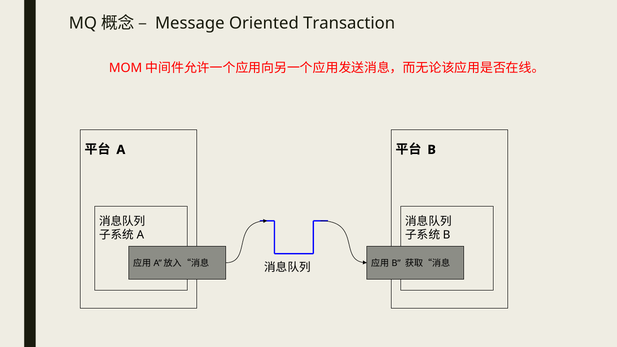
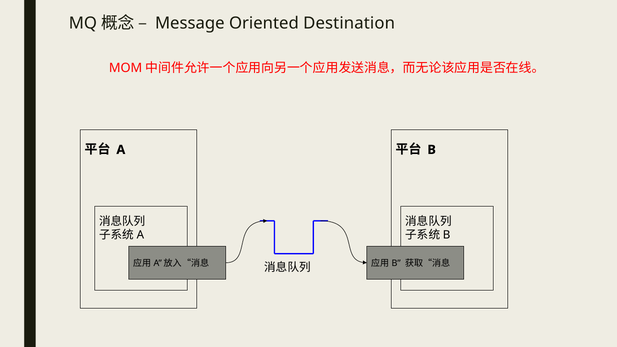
Transaction: Transaction -> Destination
